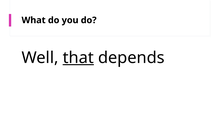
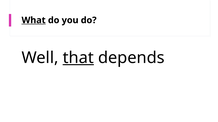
What underline: none -> present
